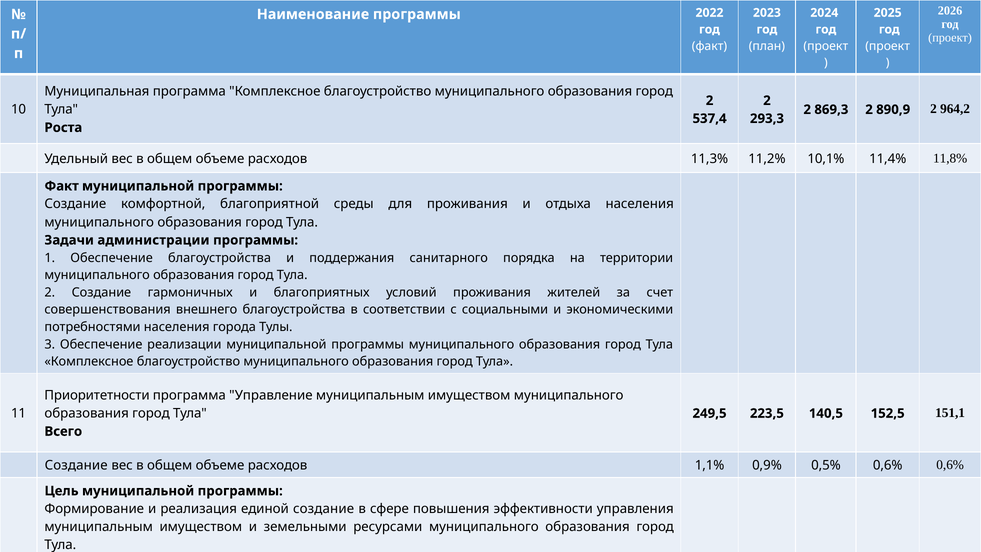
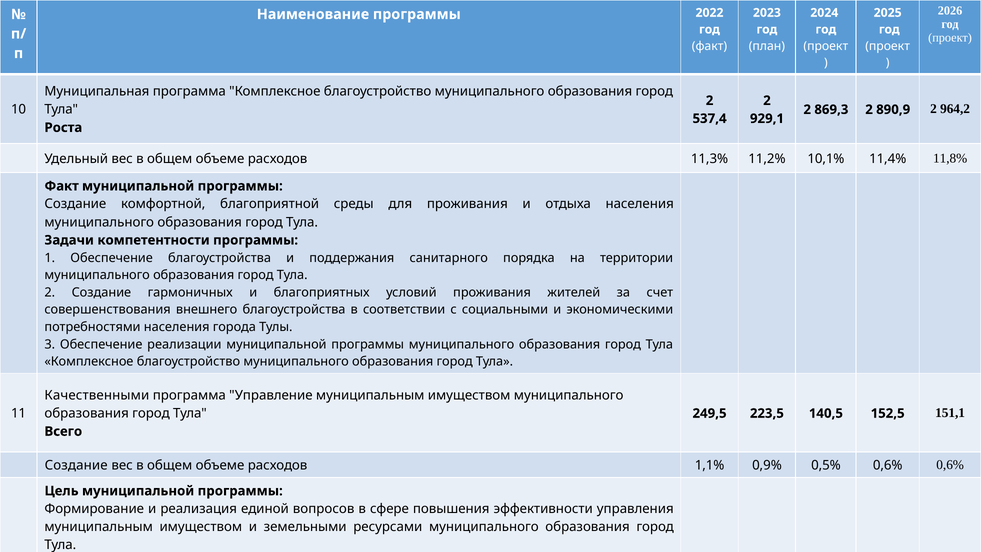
293,3: 293,3 -> 929,1
администрации: администрации -> компетентности
Приоритетности: Приоритетности -> Качественными
единой создание: создание -> вопросов
